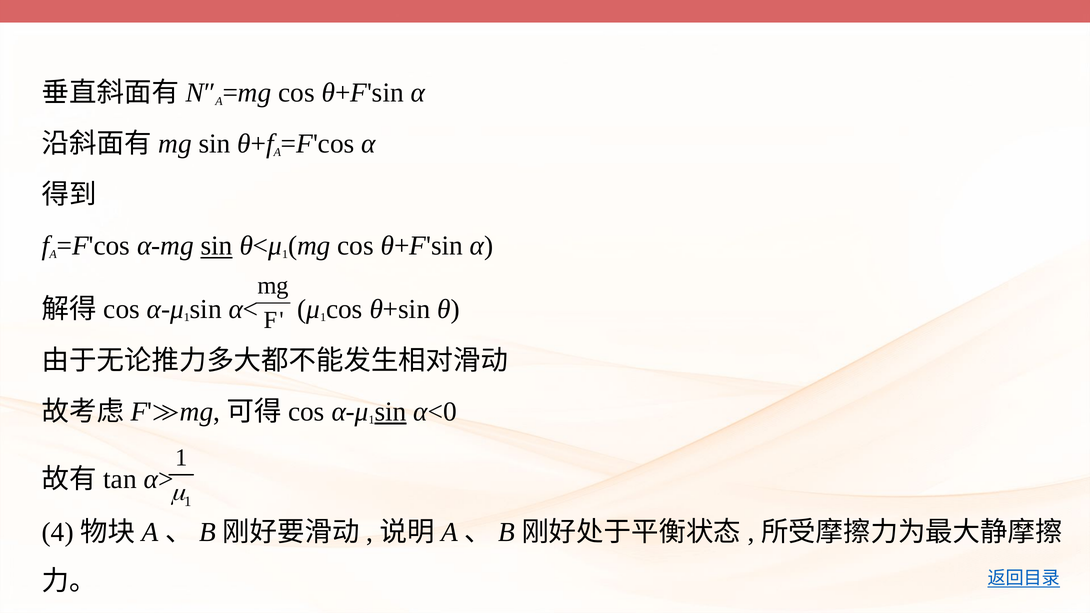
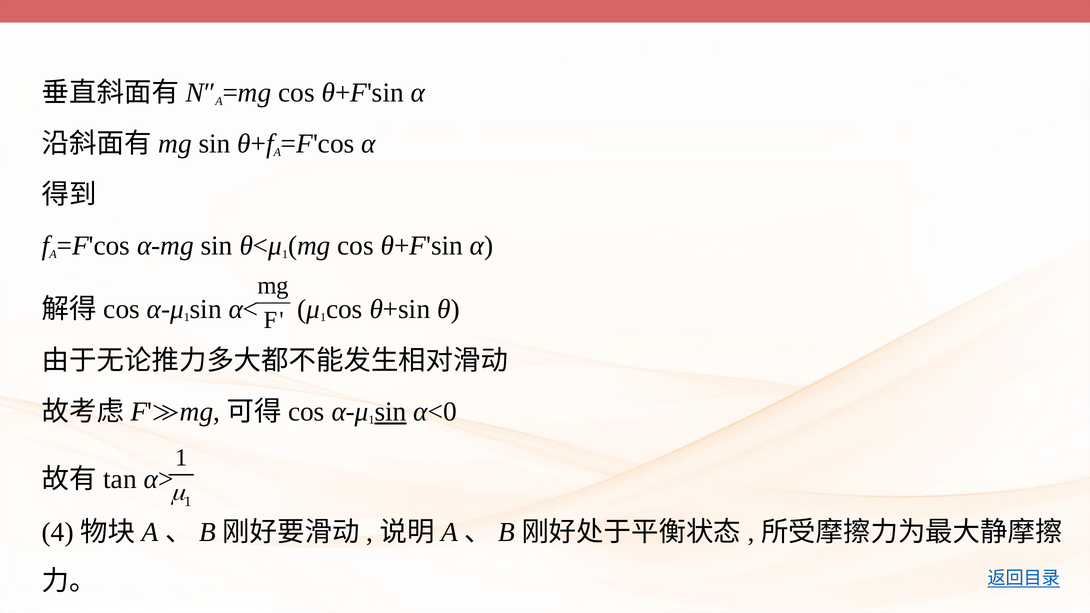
sin at (217, 246) underline: present -> none
